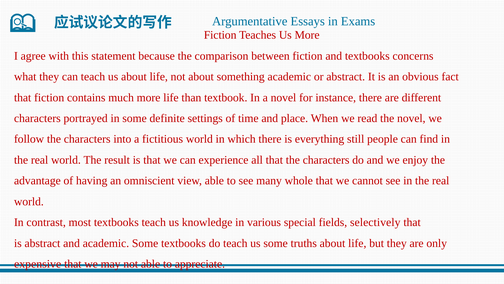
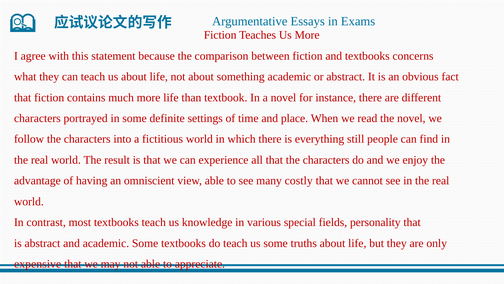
whole: whole -> costly
selectively: selectively -> personality
